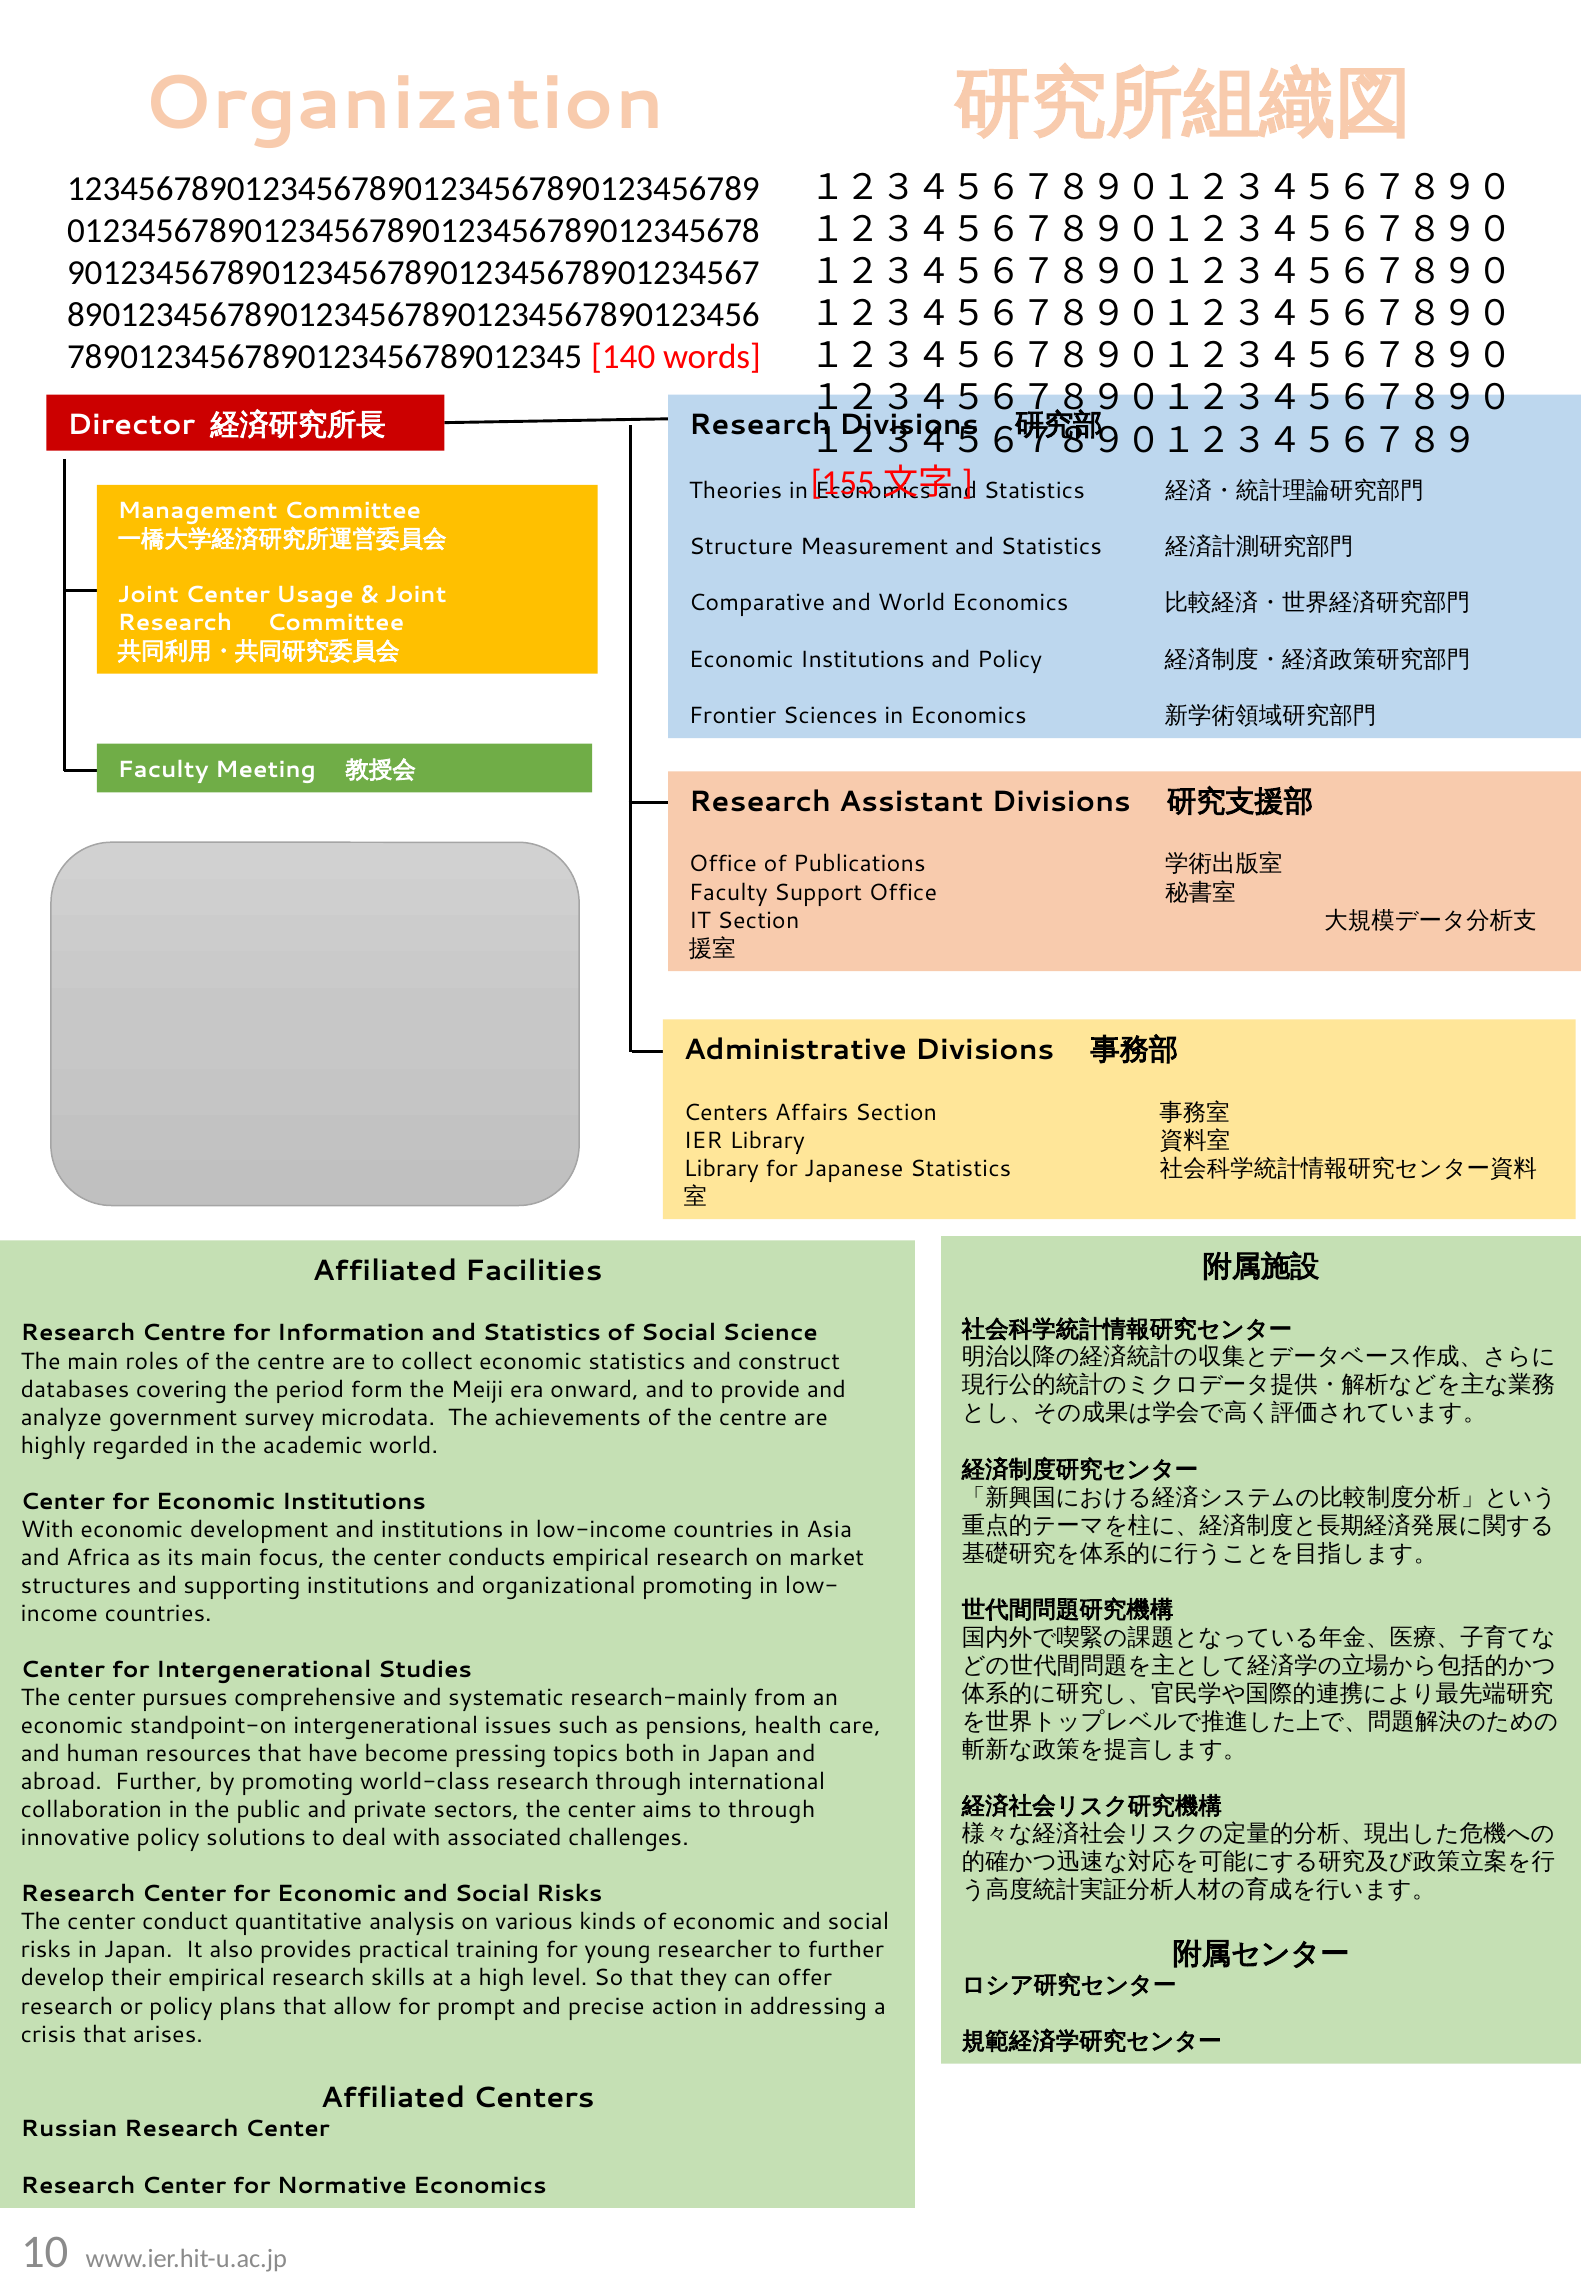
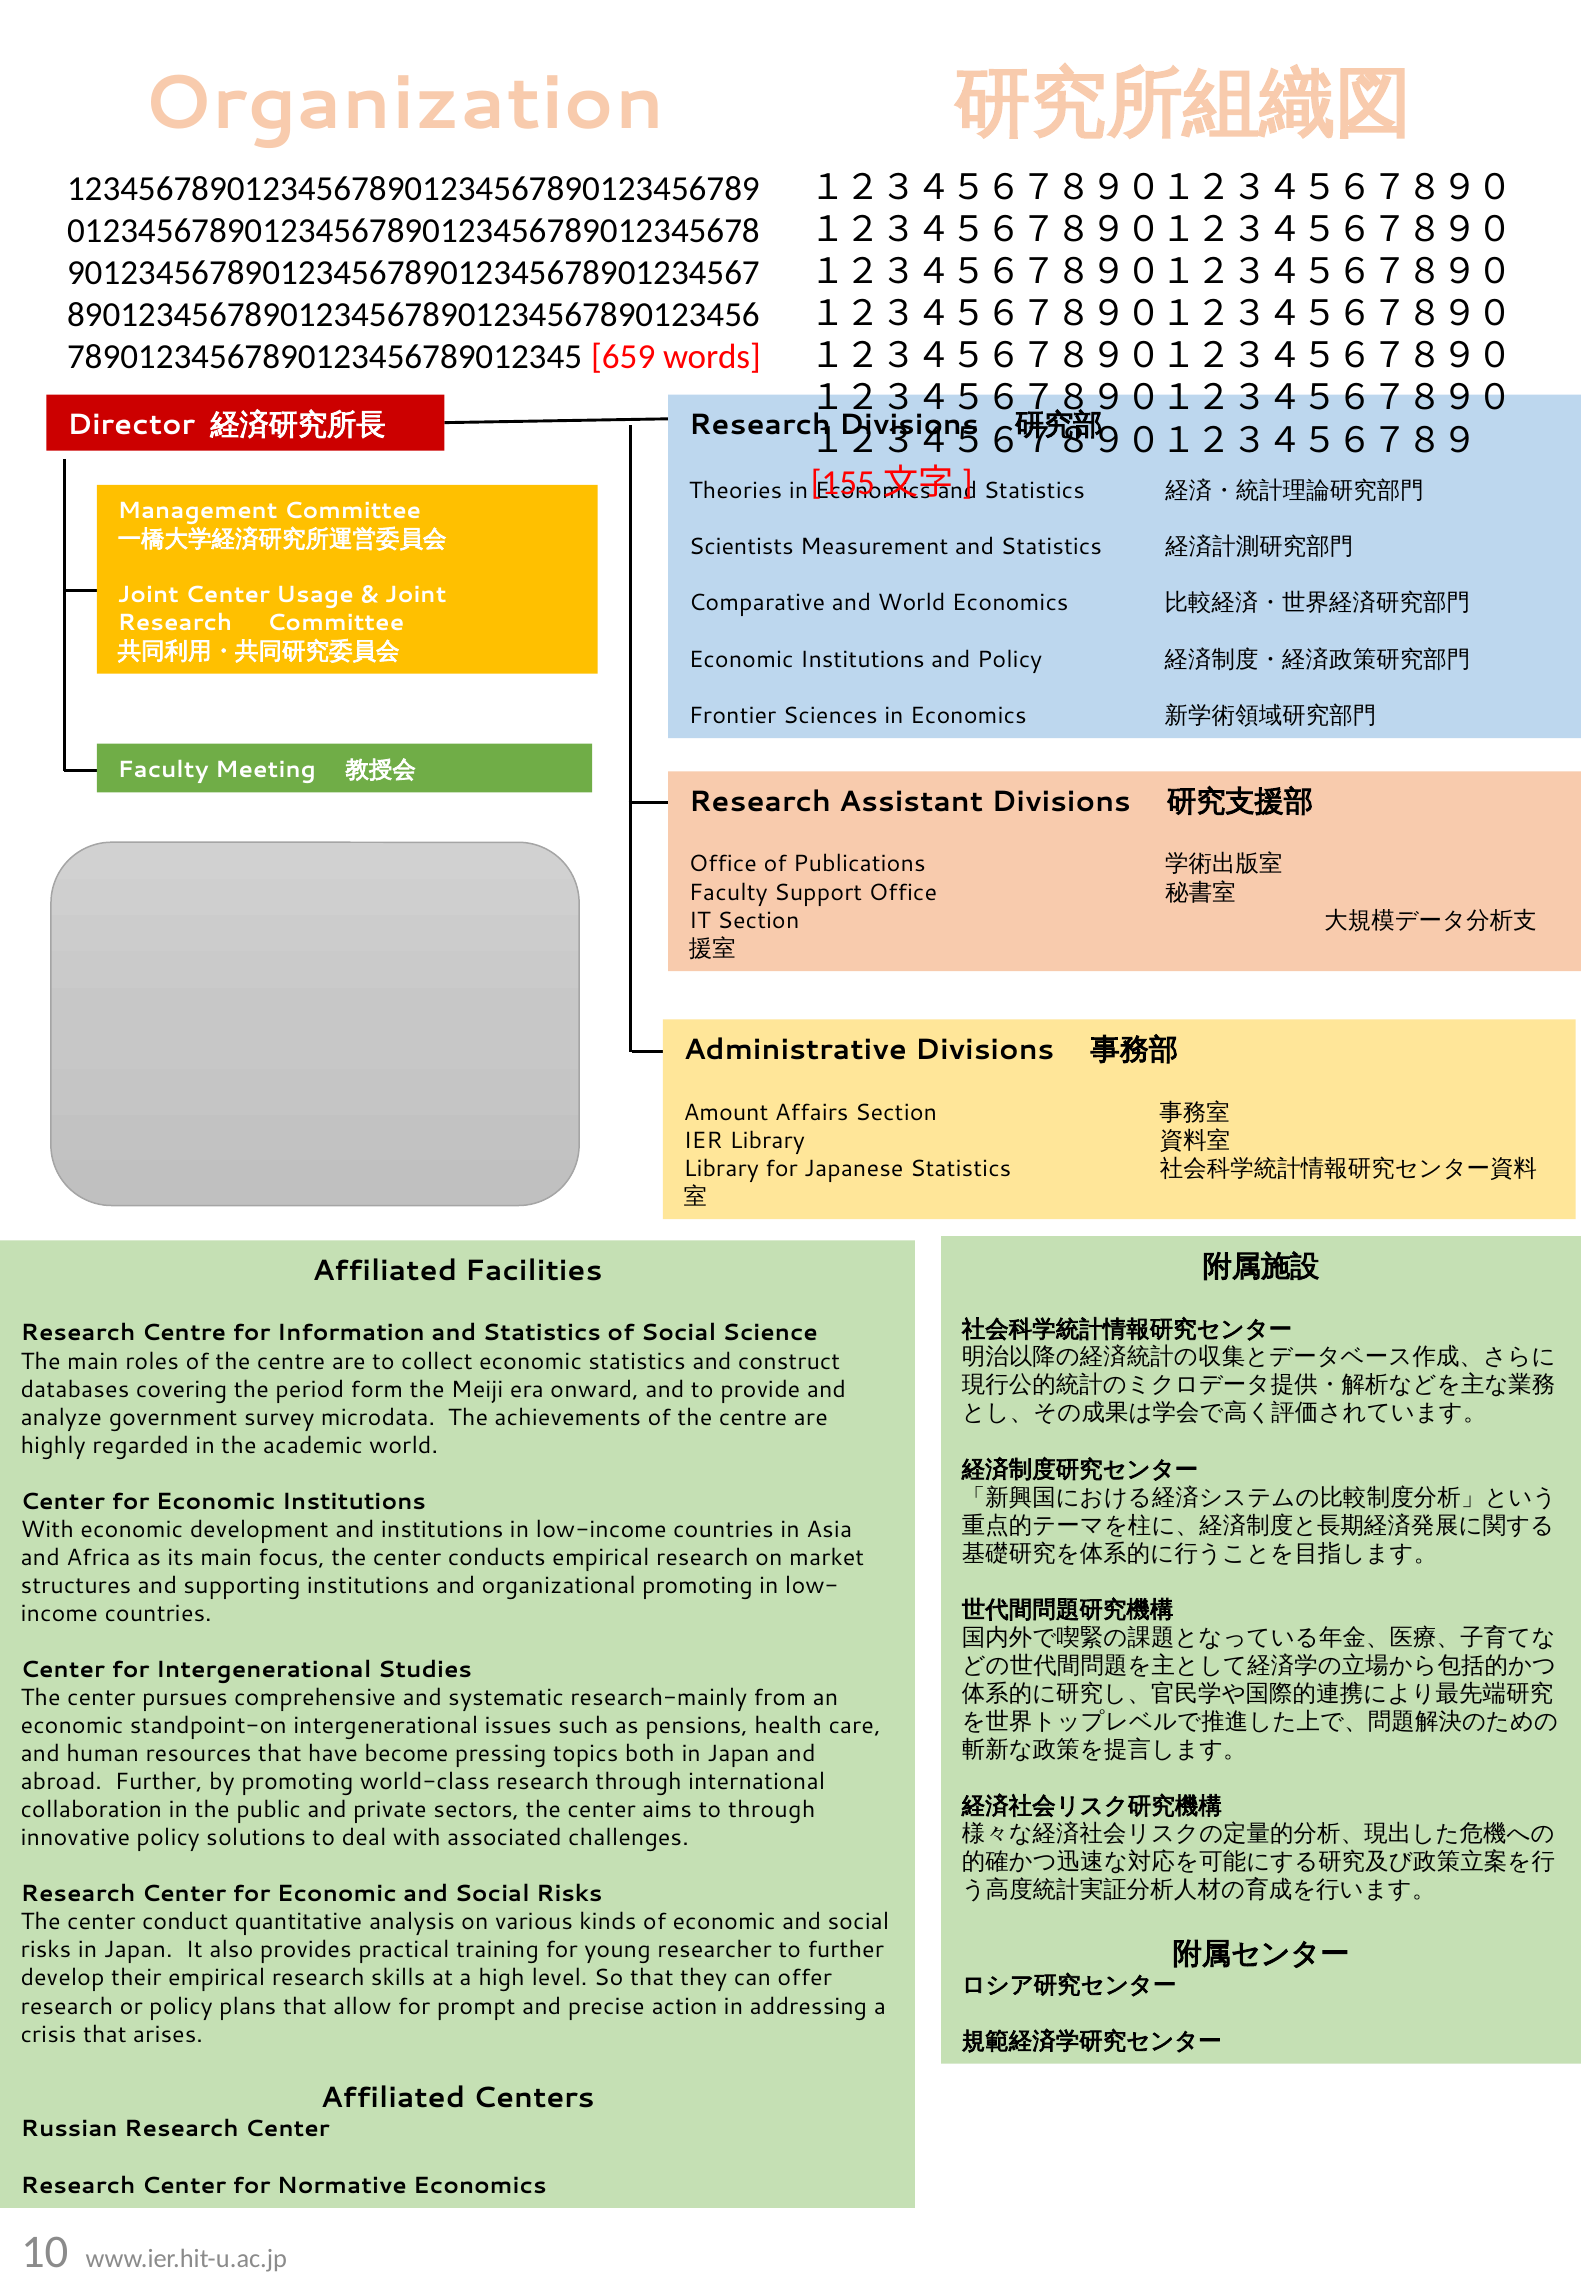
140: 140 -> 659
Structure: Structure -> Scientists
Centers at (726, 1113): Centers -> Amount
